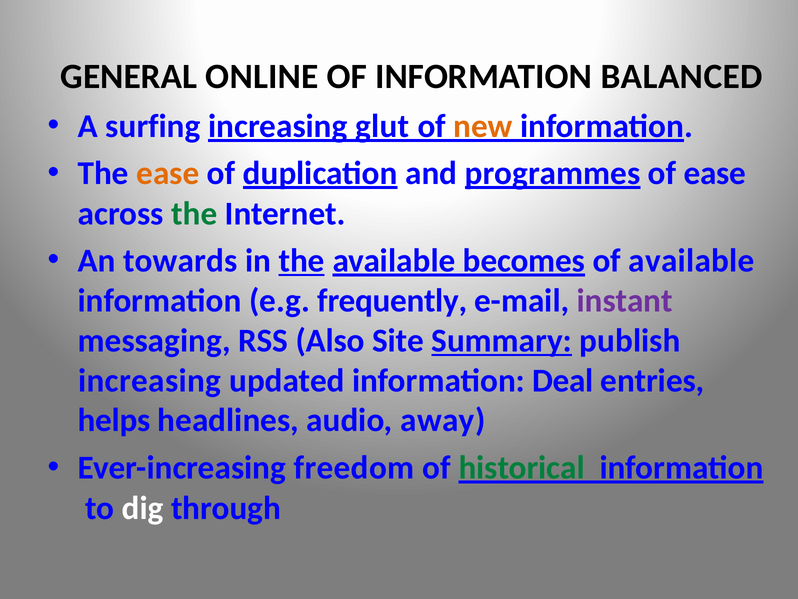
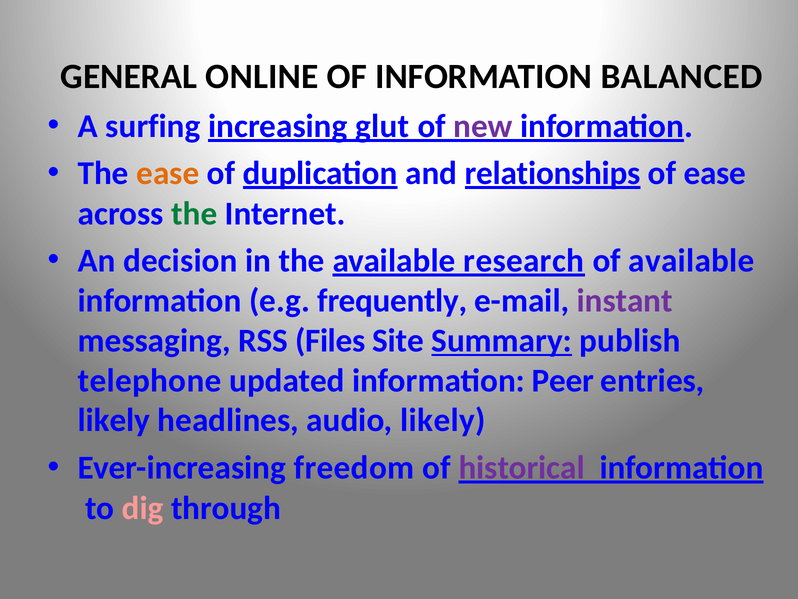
new colour: orange -> purple
programmes: programmes -> relationships
towards: towards -> decision
the at (302, 261) underline: present -> none
becomes: becomes -> research
Also: Also -> Files
increasing at (150, 380): increasing -> telephone
Deal: Deal -> Peer
helps at (114, 420): helps -> likely
audio away: away -> likely
historical colour: green -> purple
dig colour: white -> pink
